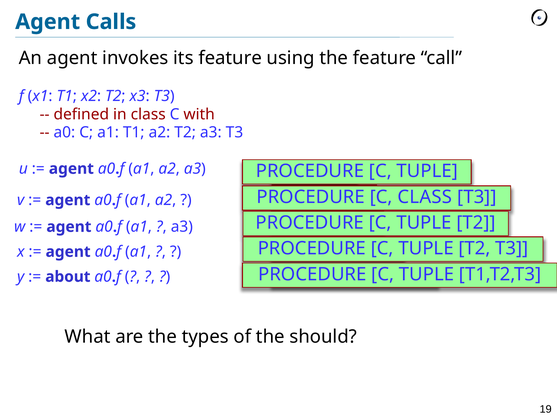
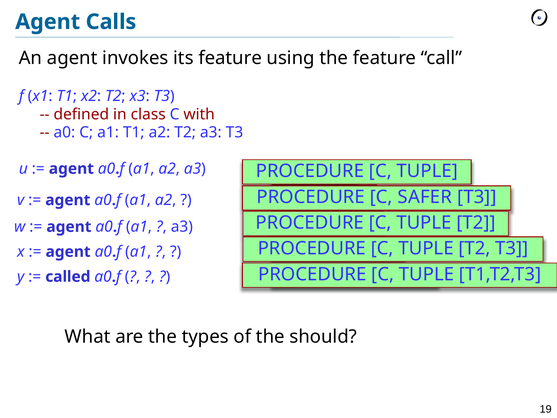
C CLASS: CLASS -> SAFER
about: about -> called
